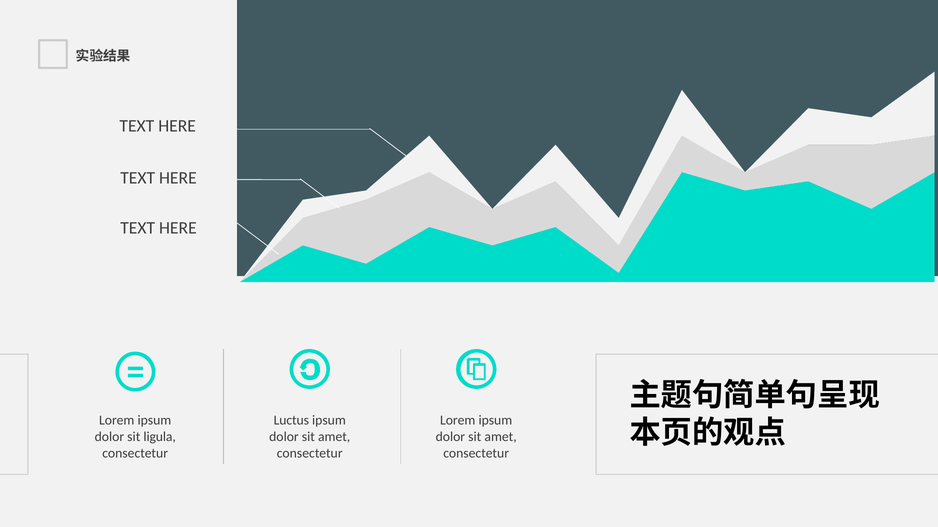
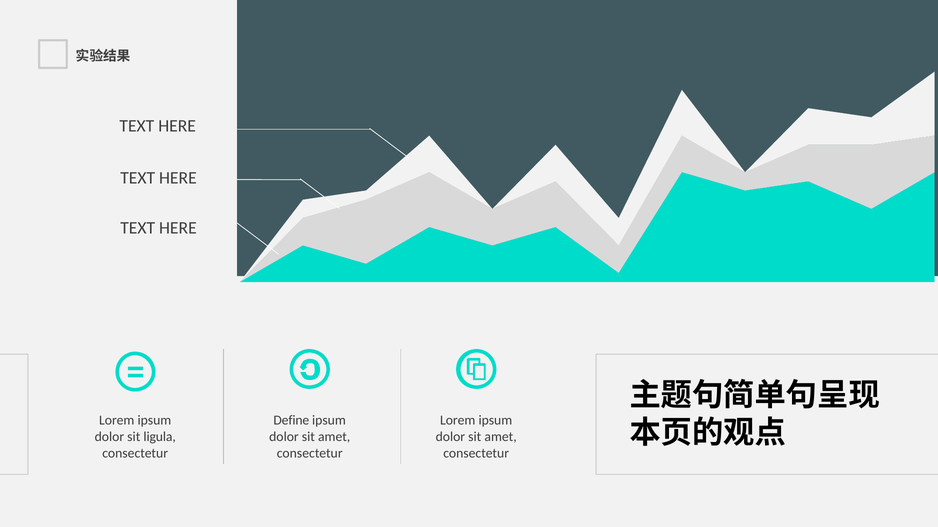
Luctus: Luctus -> Define
